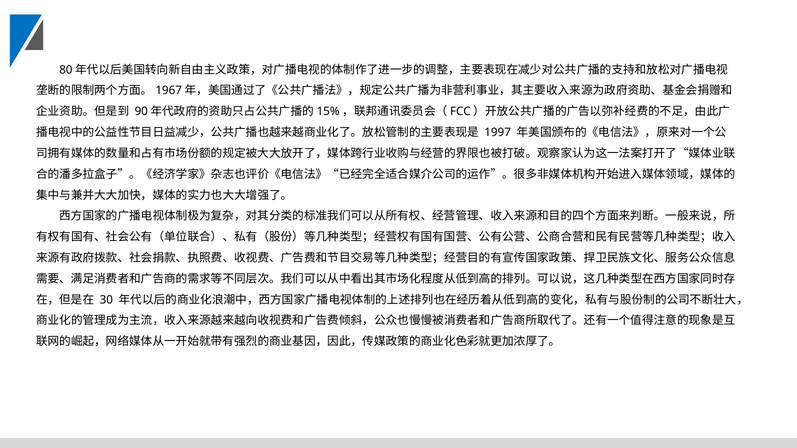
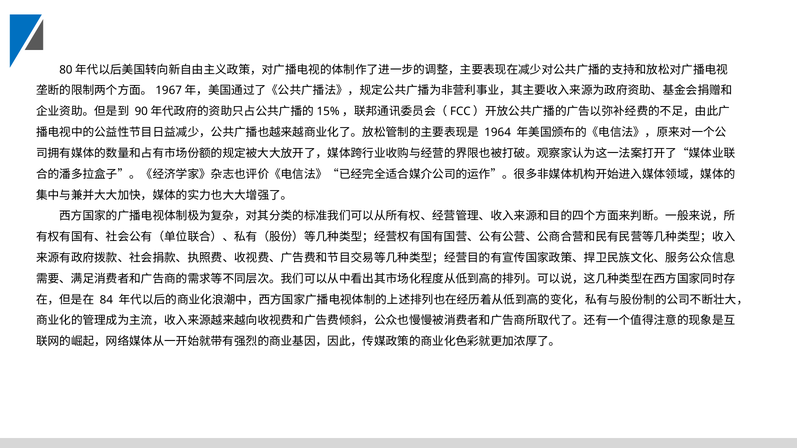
1997: 1997 -> 1964
30: 30 -> 84
